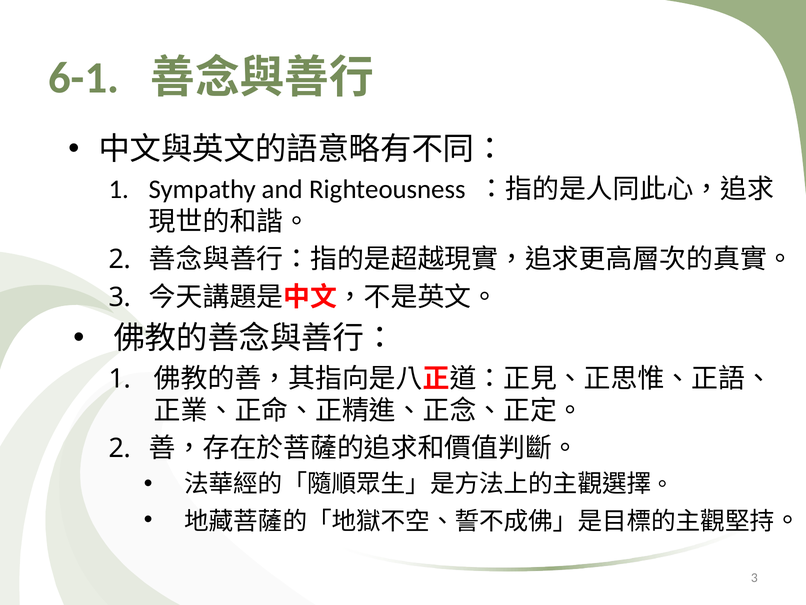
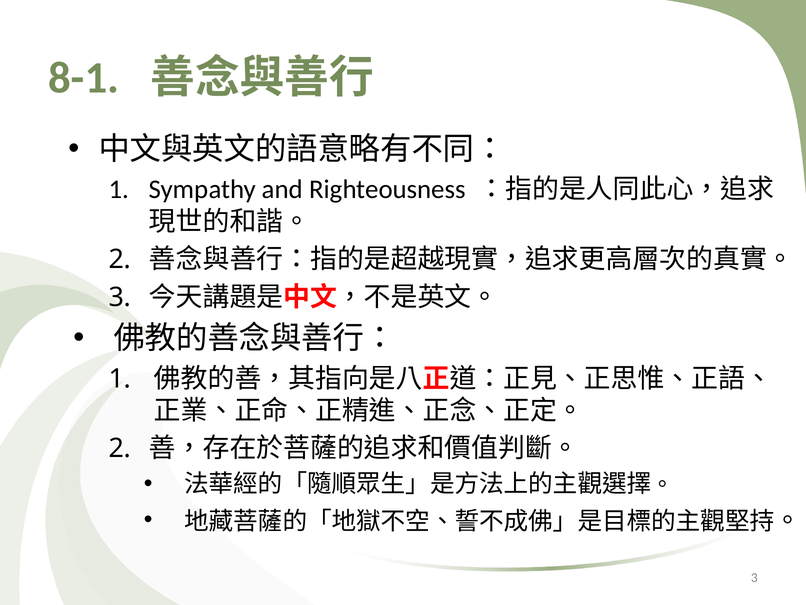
6-1: 6-1 -> 8-1
